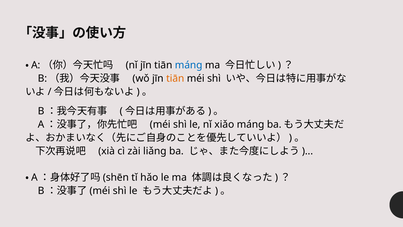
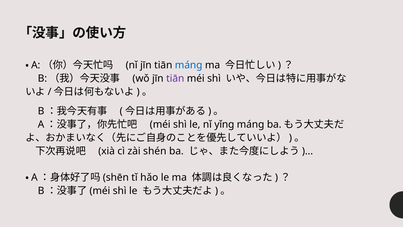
tiān at (175, 78) colour: orange -> purple
xiǎo: xiǎo -> yǐng
liǎng: liǎng -> shén
